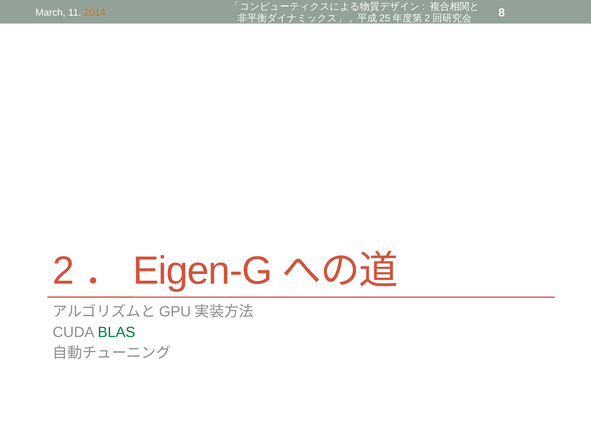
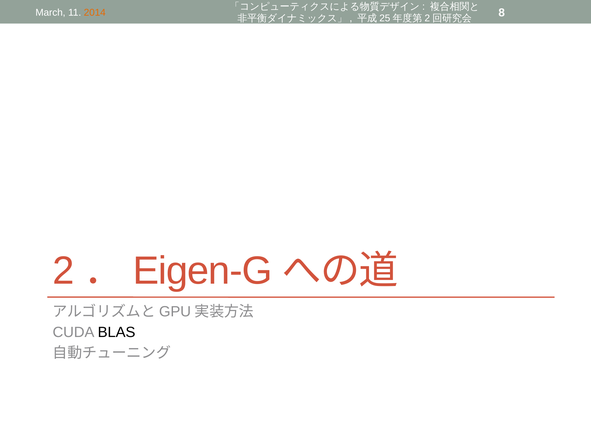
BLAS colour: green -> black
